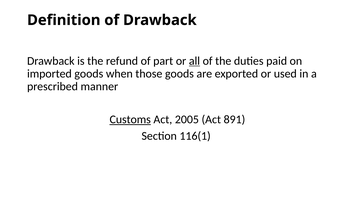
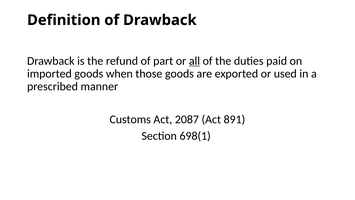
Customs underline: present -> none
2005: 2005 -> 2087
116(1: 116(1 -> 698(1
